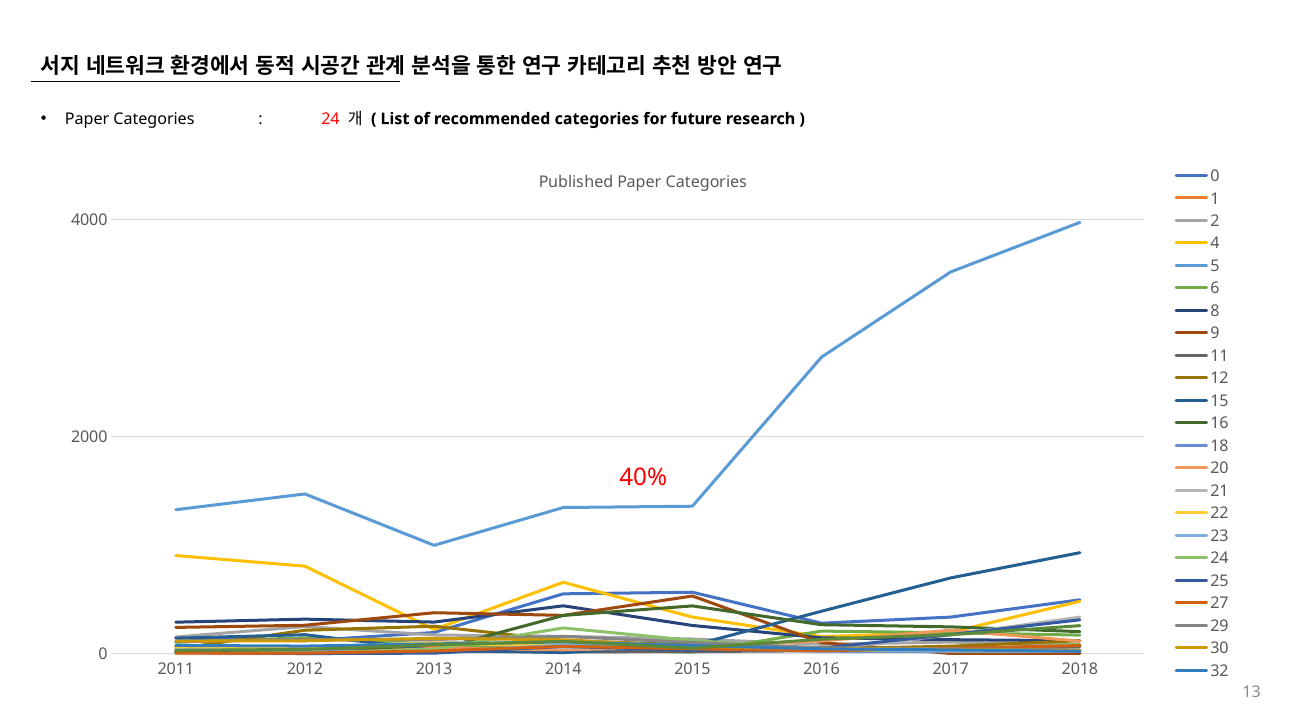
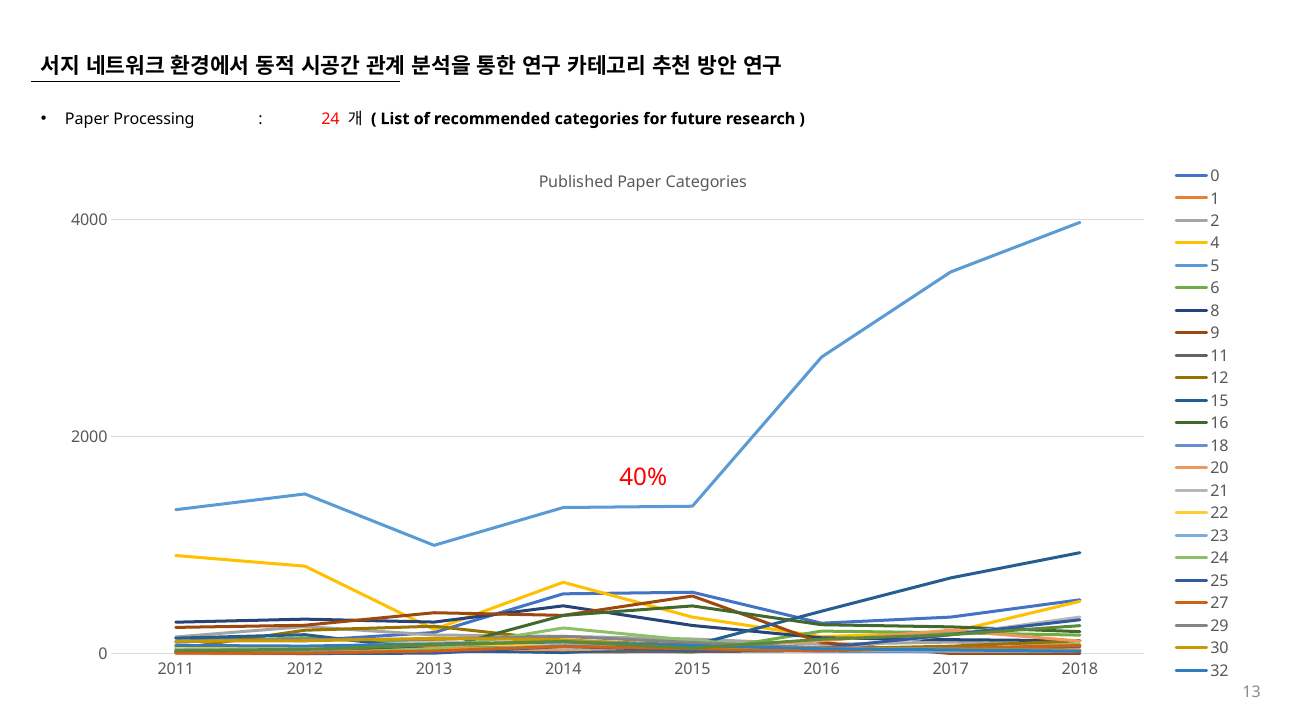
Categories at (154, 119): Categories -> Processing
